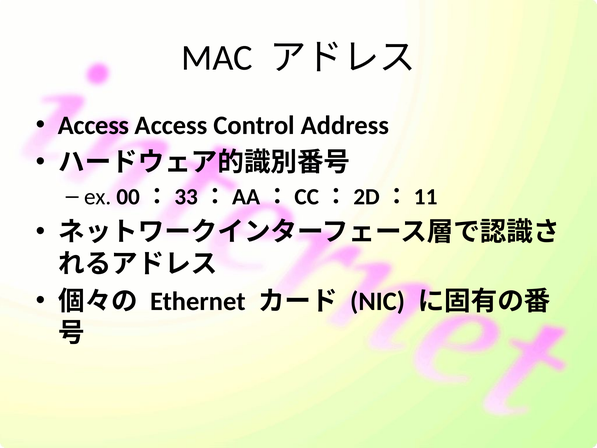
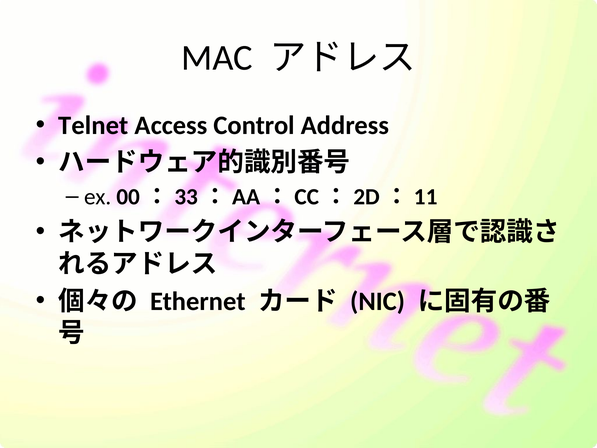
Access at (94, 125): Access -> Telnet
